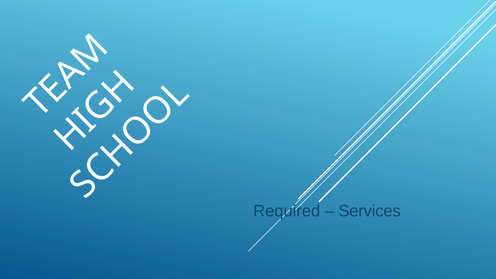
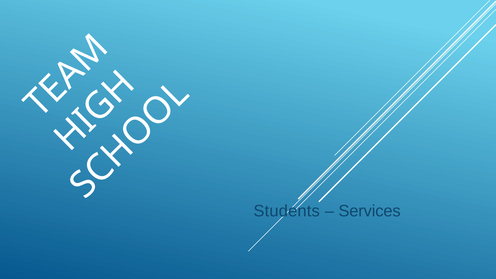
Required: Required -> Students
